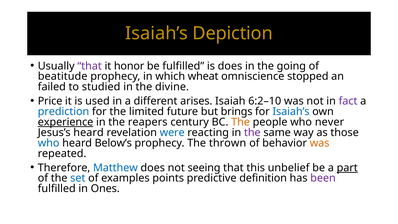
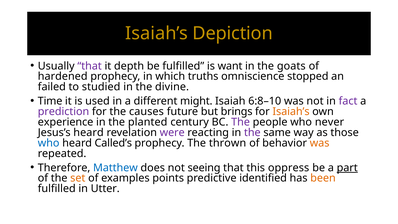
honor: honor -> depth
is does: does -> want
going: going -> goats
beatitude: beatitude -> hardened
wheat: wheat -> truths
Price: Price -> Time
arises: arises -> might
6:2–10: 6:2–10 -> 6:8–10
prediction colour: blue -> purple
limited: limited -> causes
Isaiah’s at (291, 112) colour: blue -> orange
experience underline: present -> none
reapers: reapers -> planted
The at (241, 122) colour: orange -> purple
were colour: blue -> purple
Below’s: Below’s -> Called’s
unbelief: unbelief -> oppress
set colour: blue -> orange
definition: definition -> identified
been colour: purple -> orange
Ones: Ones -> Utter
